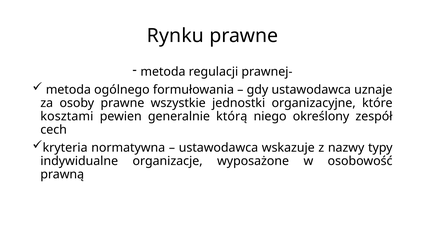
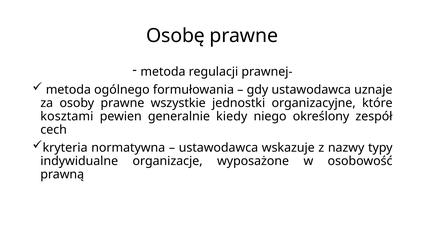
Rynku: Rynku -> Osobę
którą: którą -> kiedy
